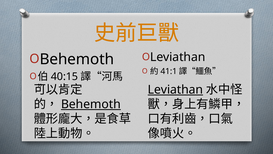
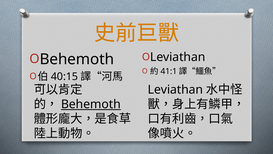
Leviathan underline: present -> none
